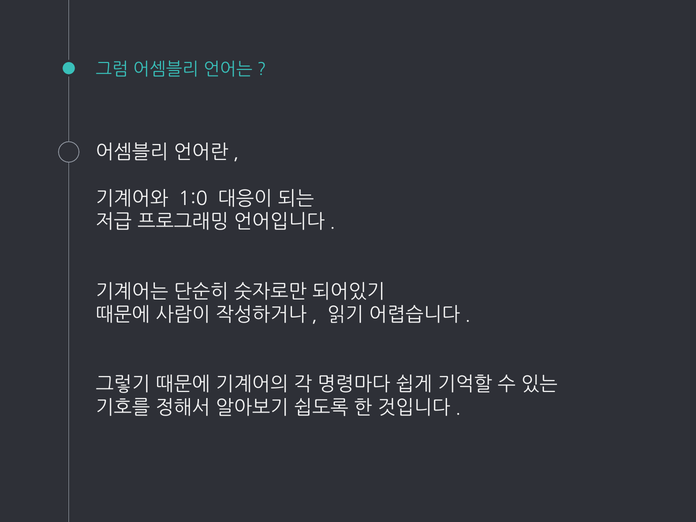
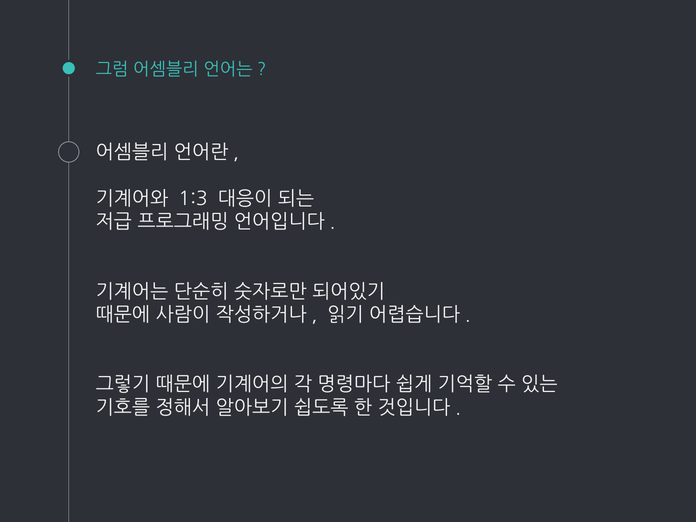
1:0: 1:0 -> 1:3
